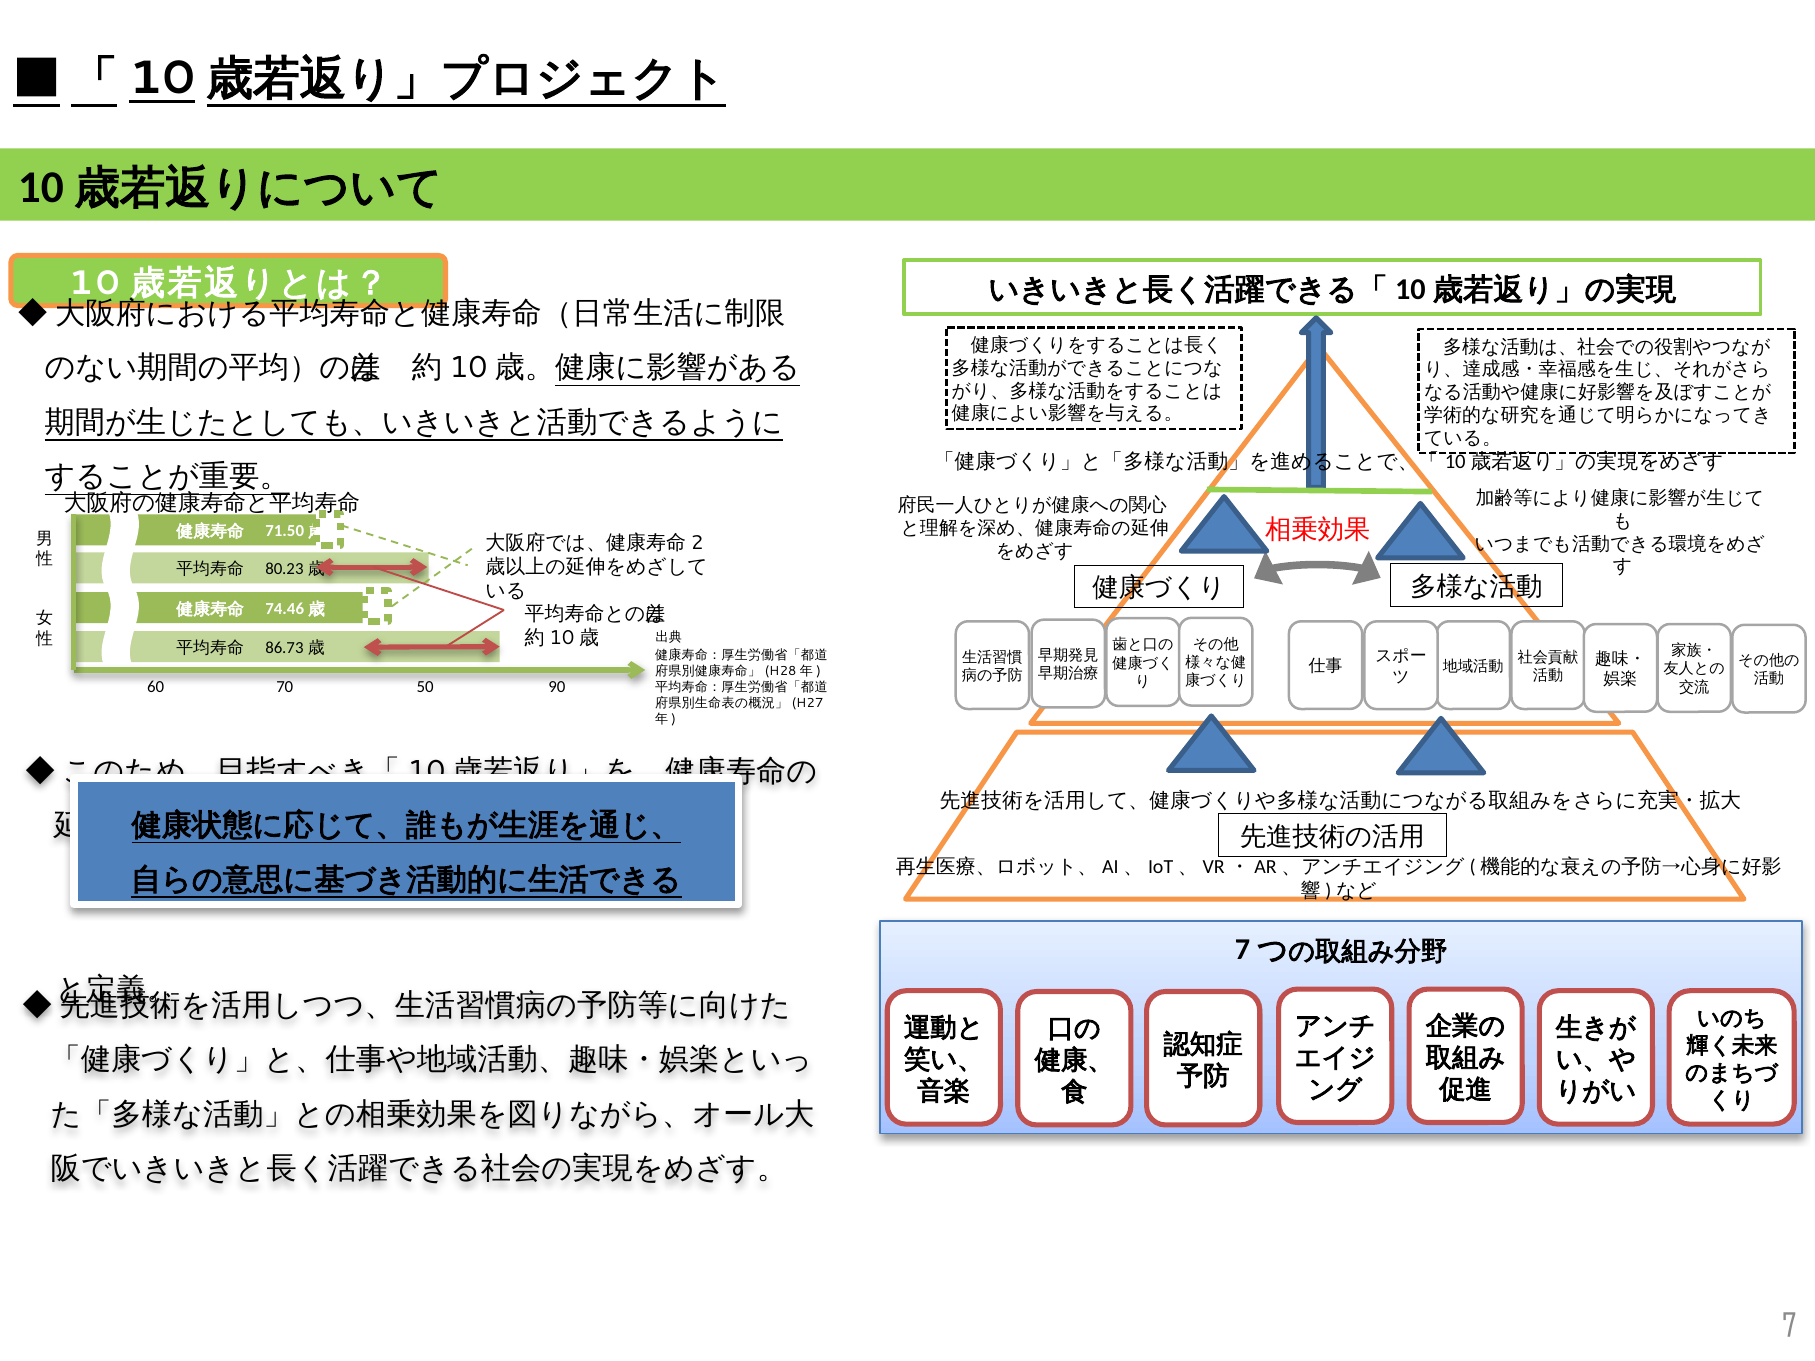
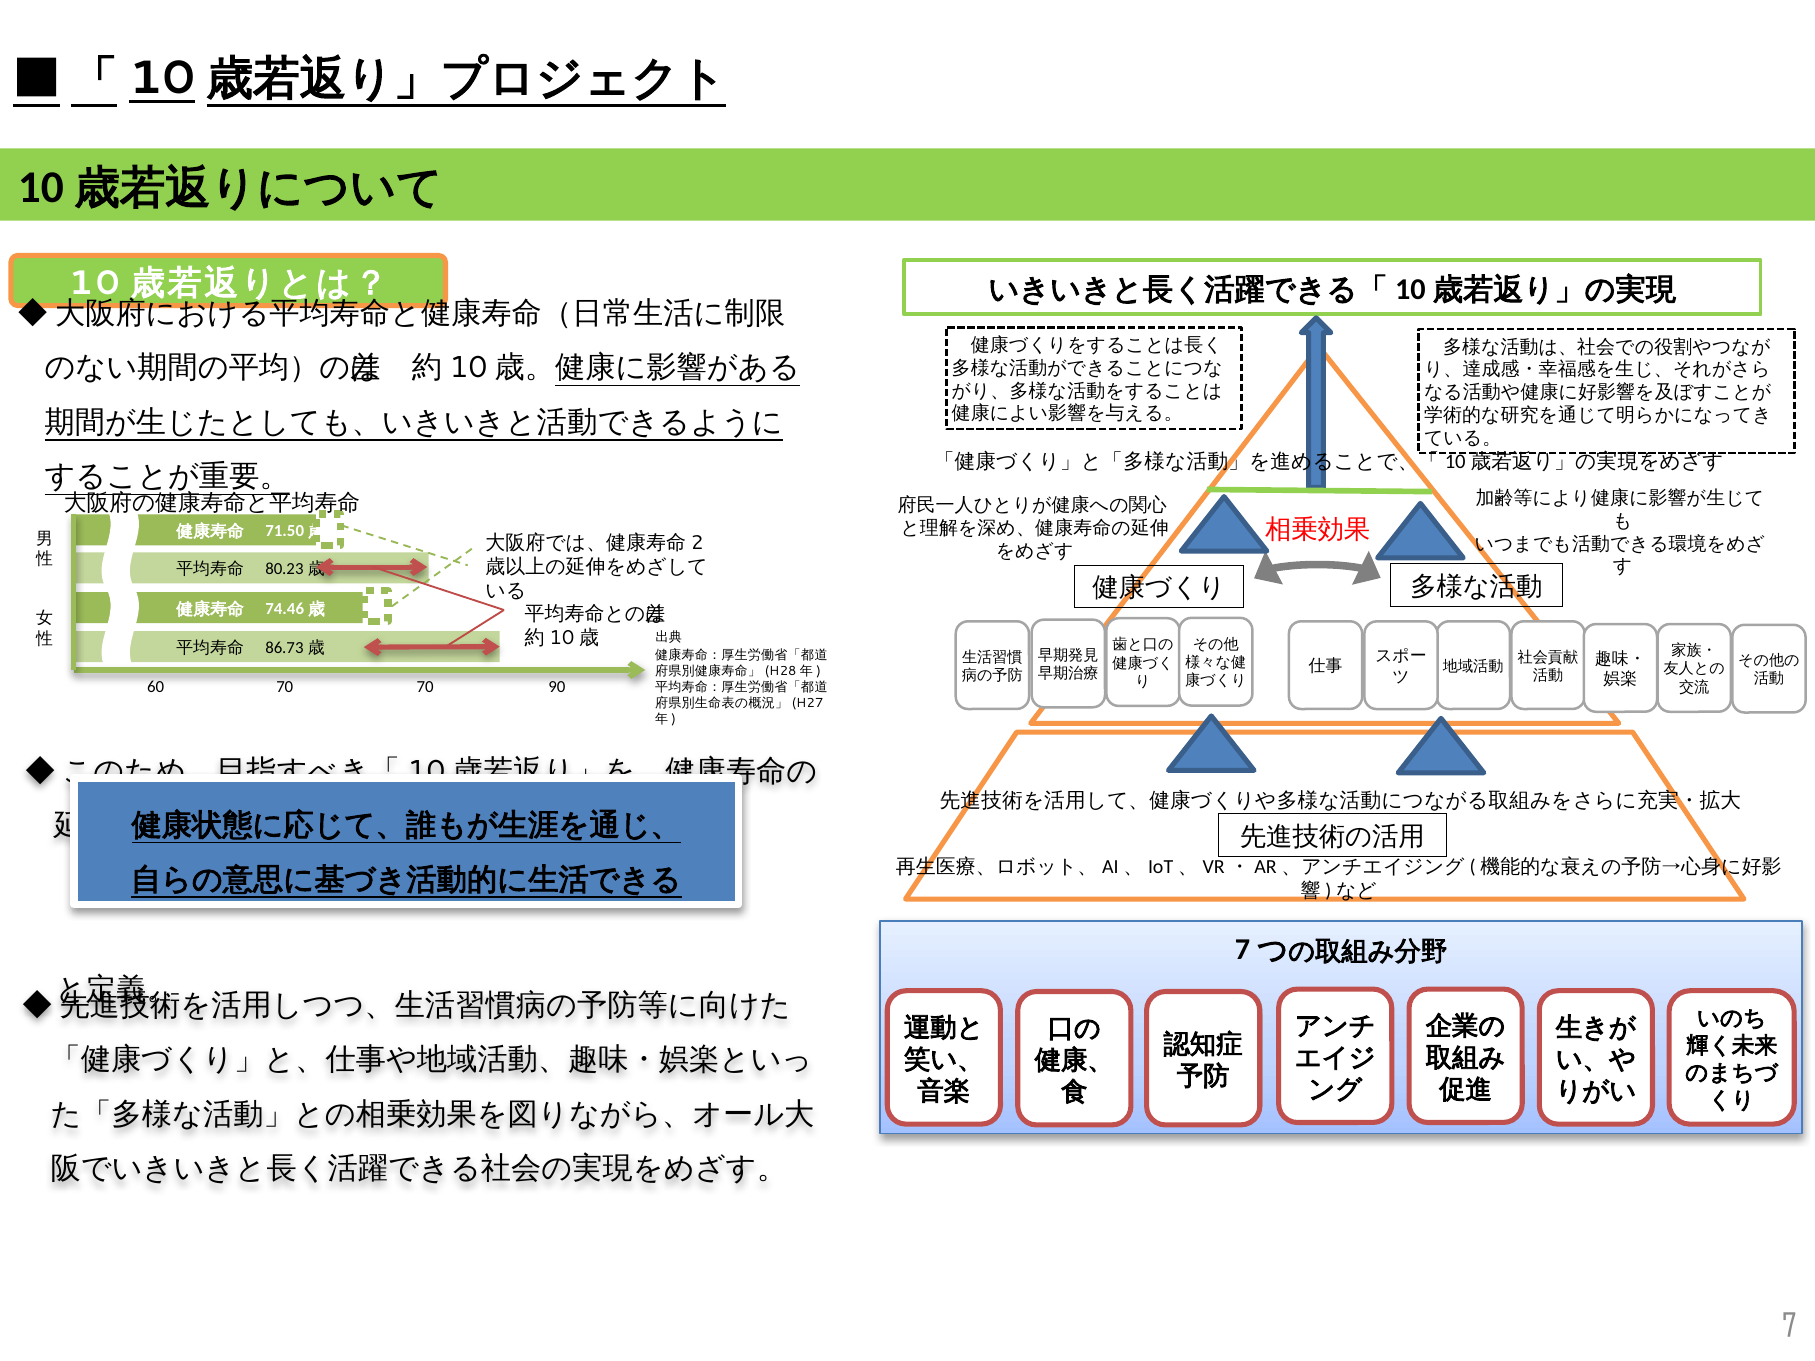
70 50: 50 -> 70
